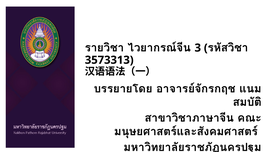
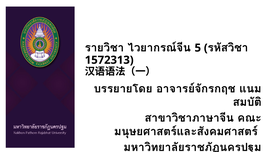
3: 3 -> 5
3573313: 3573313 -> 1572313
